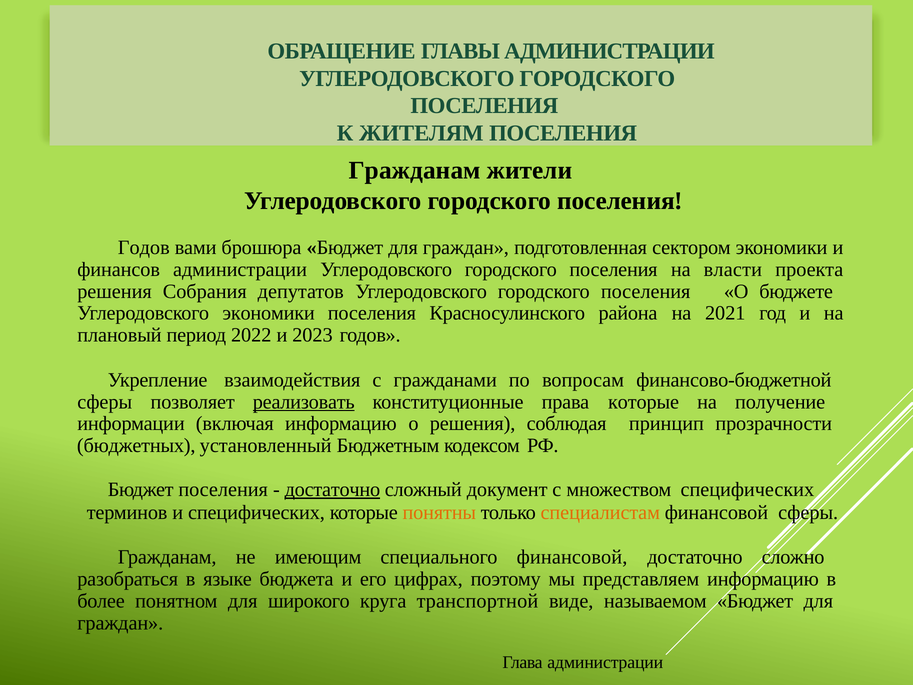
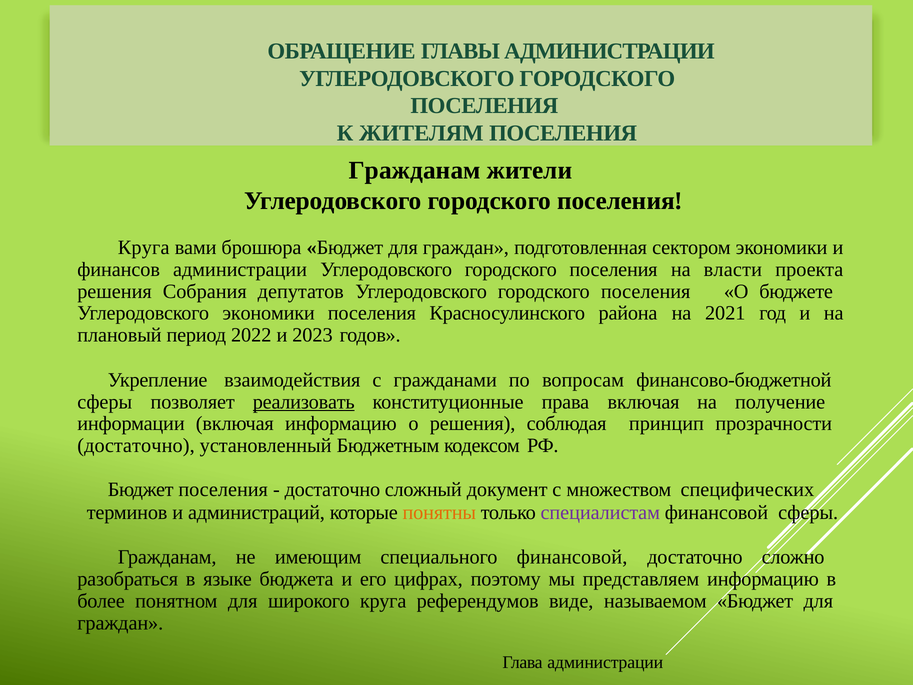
Годов at (144, 247): Годов -> Круга
права которые: которые -> включая
бюджетных at (136, 446): бюджетных -> достаточно
достаточно at (332, 489) underline: present -> none
и специфических: специфических -> администраций
специалистам colour: orange -> purple
транспортной: транспортной -> референдумов
